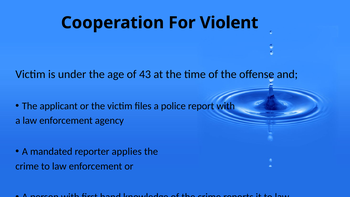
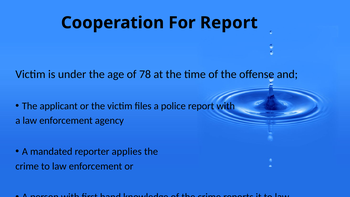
For Violent: Violent -> Report
43: 43 -> 78
